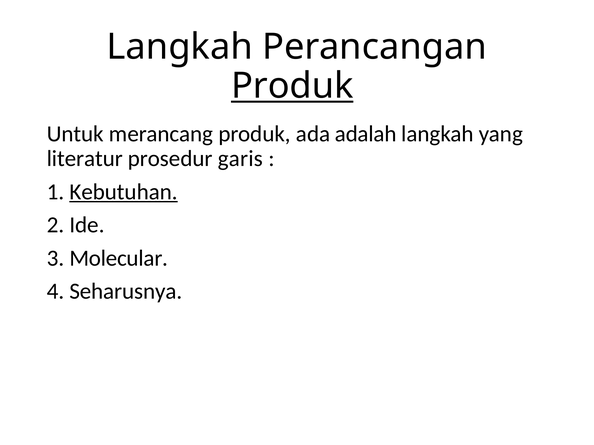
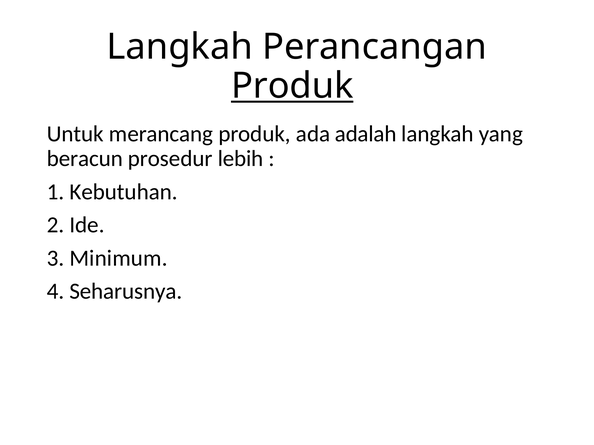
literatur: literatur -> beracun
garis: garis -> lebih
Kebutuhan underline: present -> none
Molecular: Molecular -> Minimum
